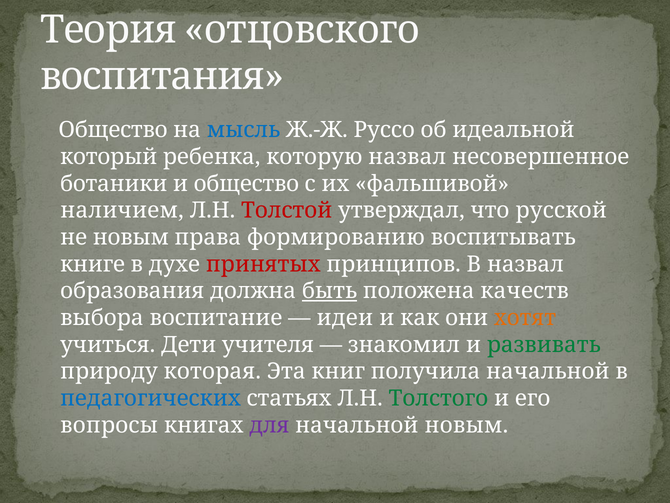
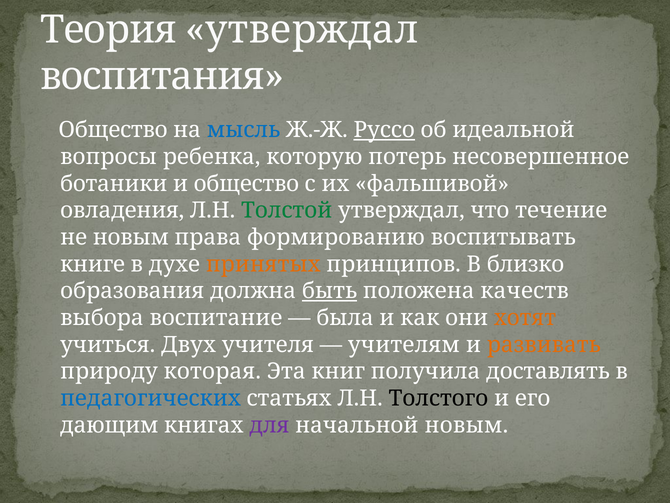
Теория отцовского: отцовского -> утверждал
Руссо underline: none -> present
который: который -> вопросы
которую назвал: назвал -> потерь
наличием: наличием -> овладения
Толстой colour: red -> green
русской: русской -> течение
принятых colour: red -> orange
В назвал: назвал -> близко
идеи: идеи -> была
Дети: Дети -> Двух
знакомил: знакомил -> учителям
развивать colour: green -> orange
получила начальной: начальной -> доставлять
Толстого colour: green -> black
вопросы: вопросы -> дающим
